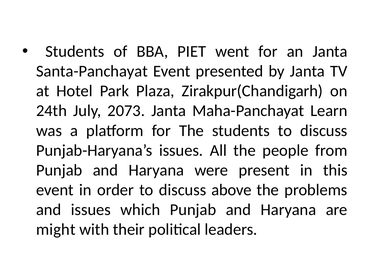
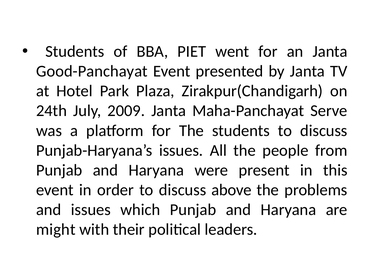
Santa-Panchayat: Santa-Panchayat -> Good-Panchayat
2073: 2073 -> 2009
Learn: Learn -> Serve
